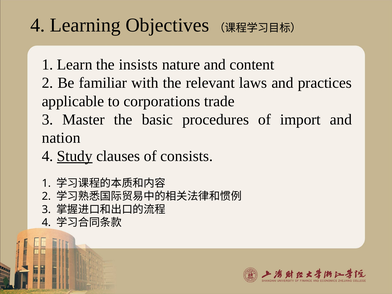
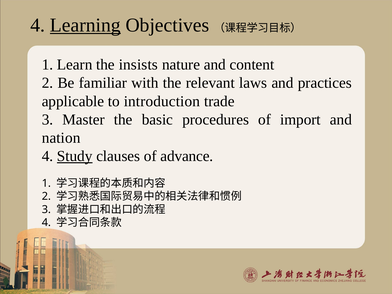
Learning underline: none -> present
corporations: corporations -> introduction
consists: consists -> advance
